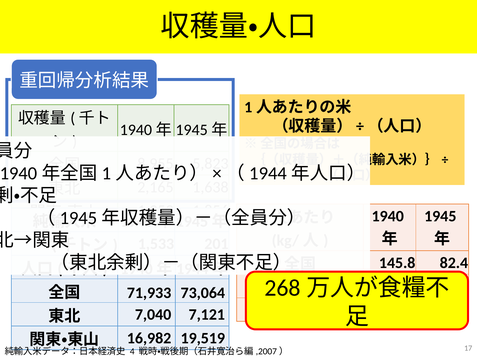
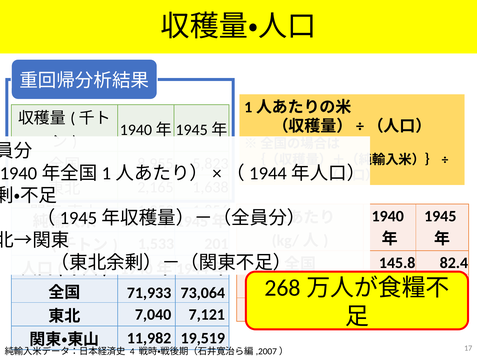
16,982: 16,982 -> 11,982
